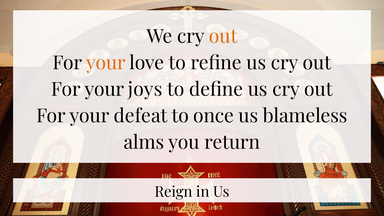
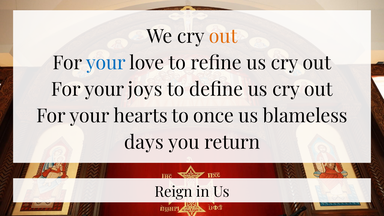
your at (106, 63) colour: orange -> blue
defeat: defeat -> hearts
alms: alms -> days
